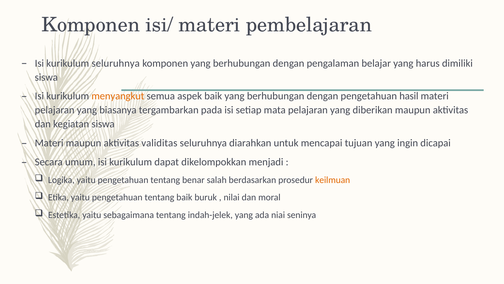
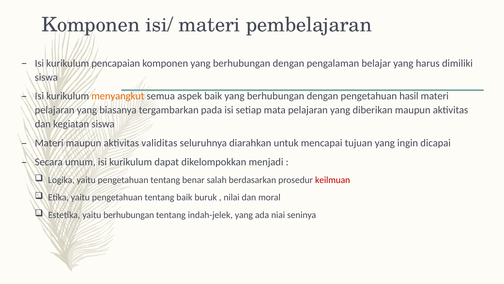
kurikulum seluruhnya: seluruhnya -> pencapaian
keilmuan colour: orange -> red
yaitu sebagaimana: sebagaimana -> berhubungan
